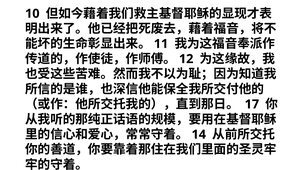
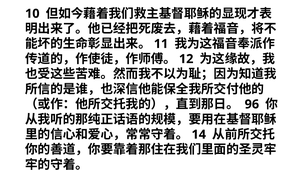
17: 17 -> 96
